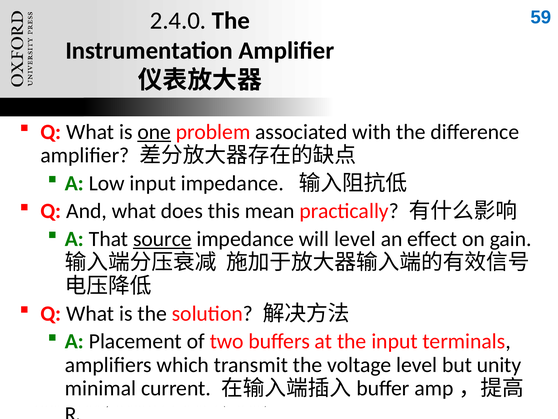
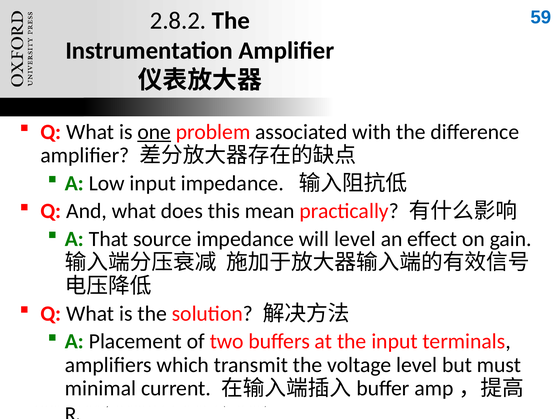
2.4.0: 2.4.0 -> 2.8.2
source underline: present -> none
unity: unity -> must
